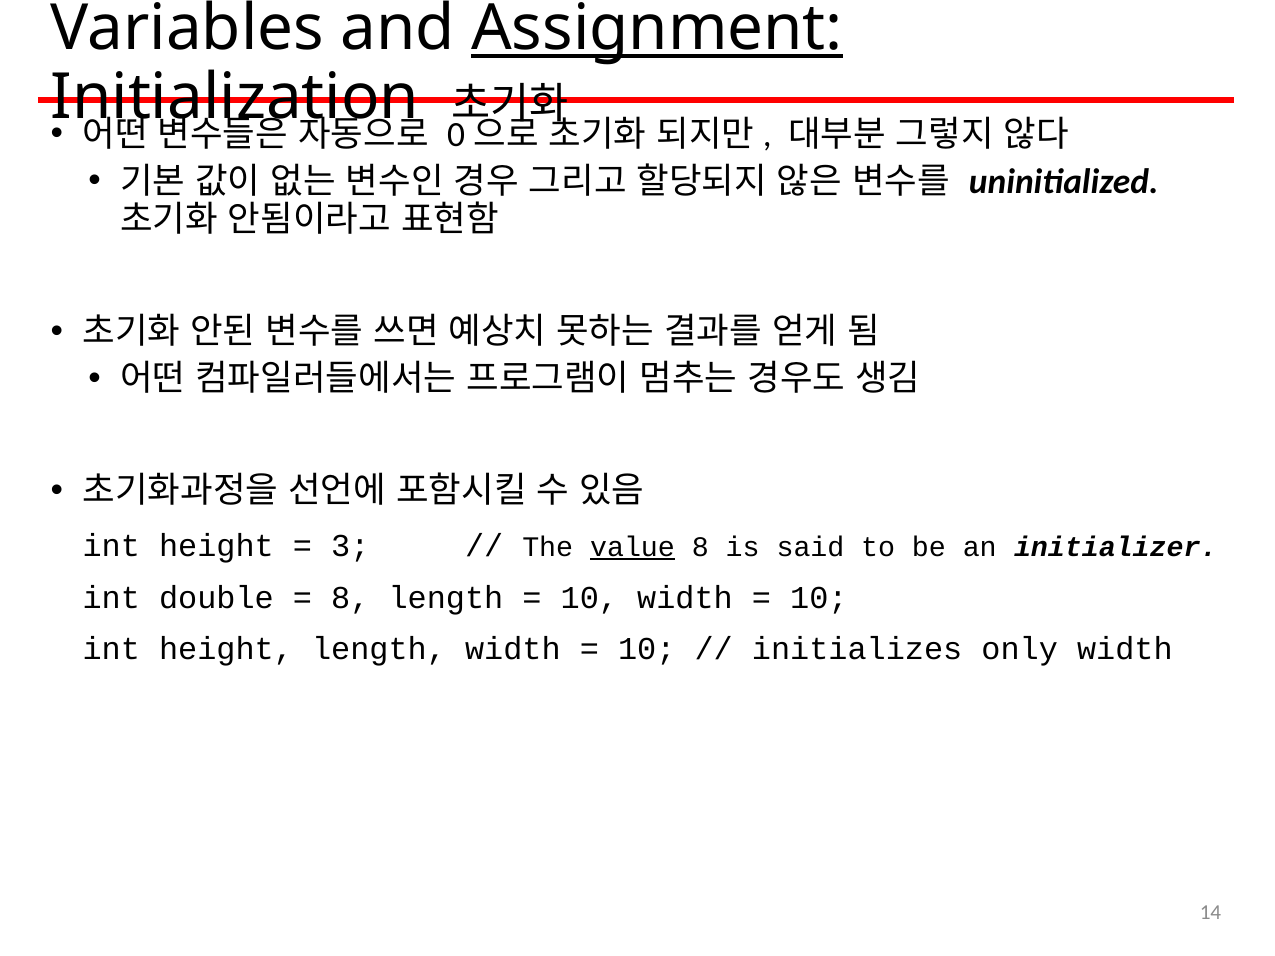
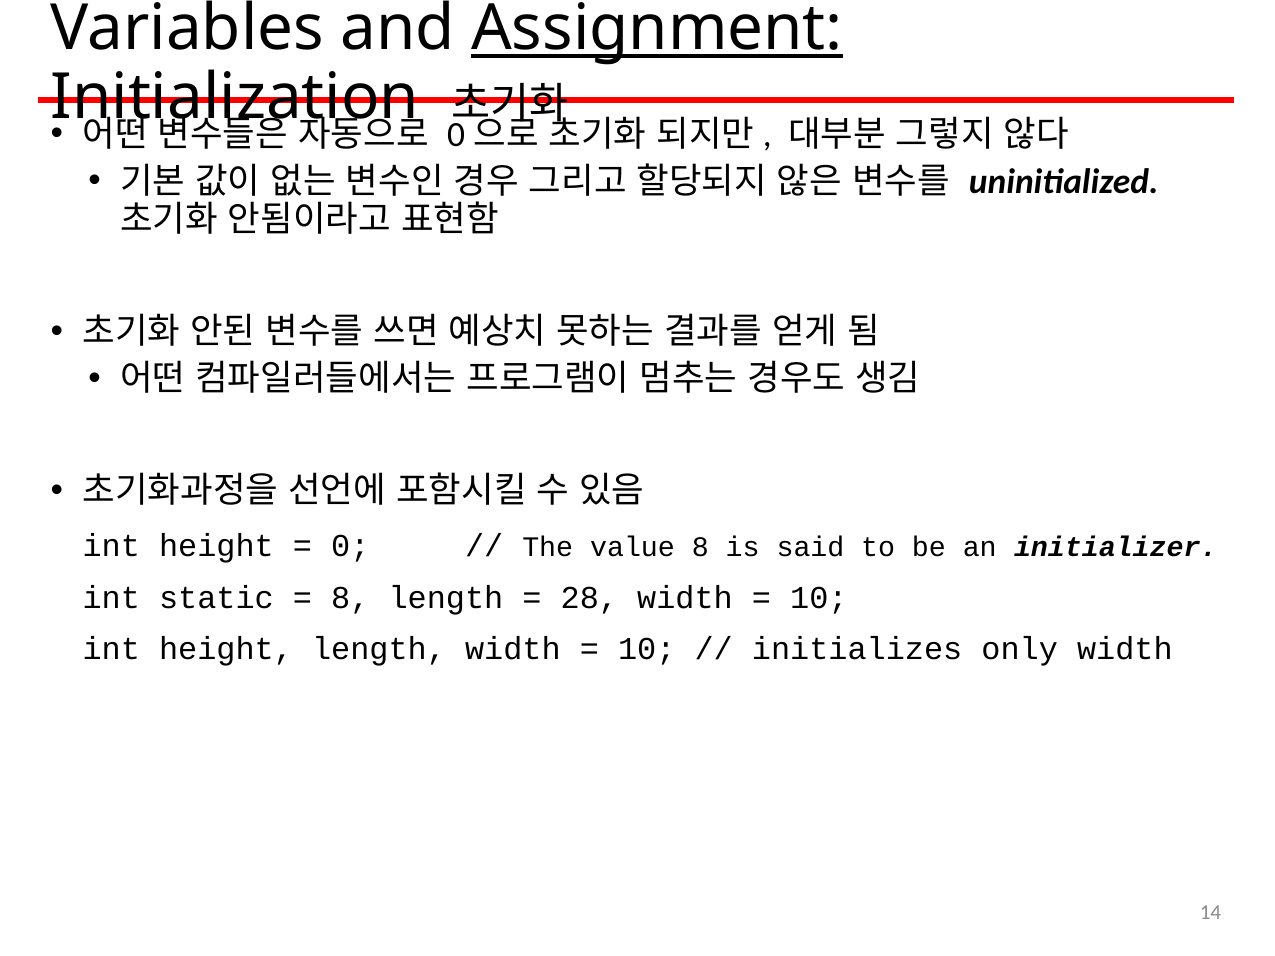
3: 3 -> 0
value underline: present -> none
double: double -> static
10 at (589, 598): 10 -> 28
